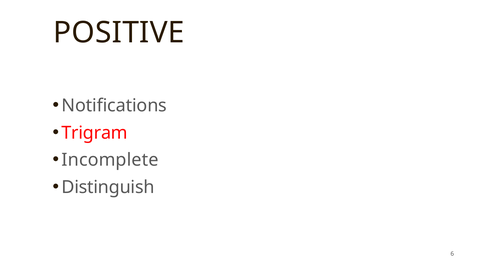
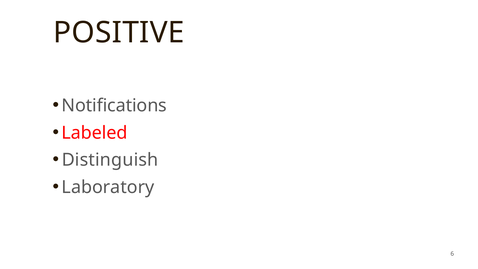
Trigram: Trigram -> Labeled
Incomplete: Incomplete -> Distinguish
Distinguish: Distinguish -> Laboratory
